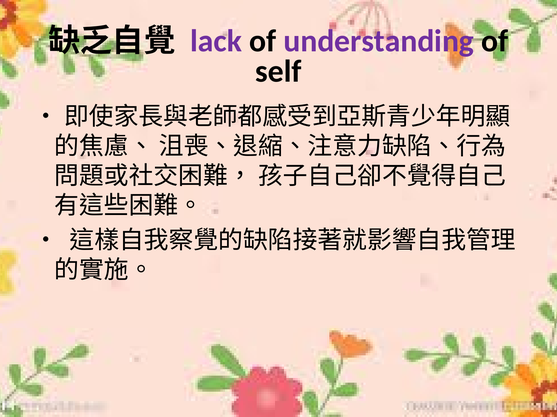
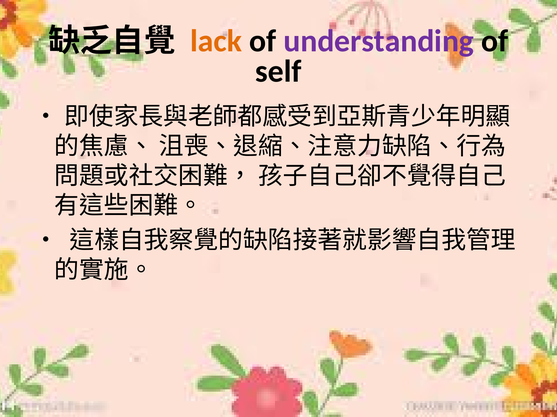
lack colour: purple -> orange
